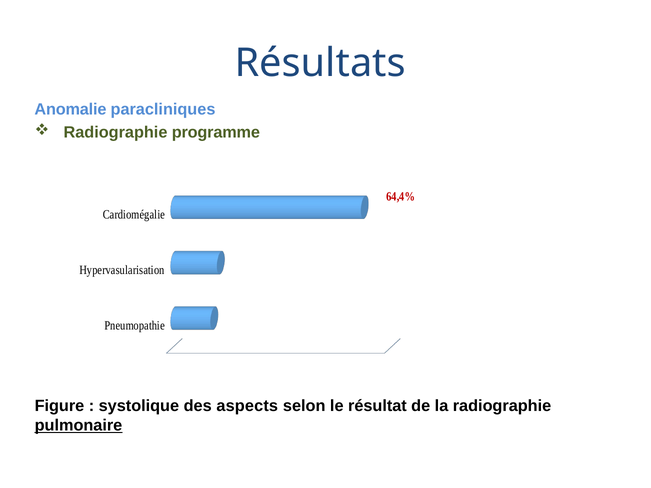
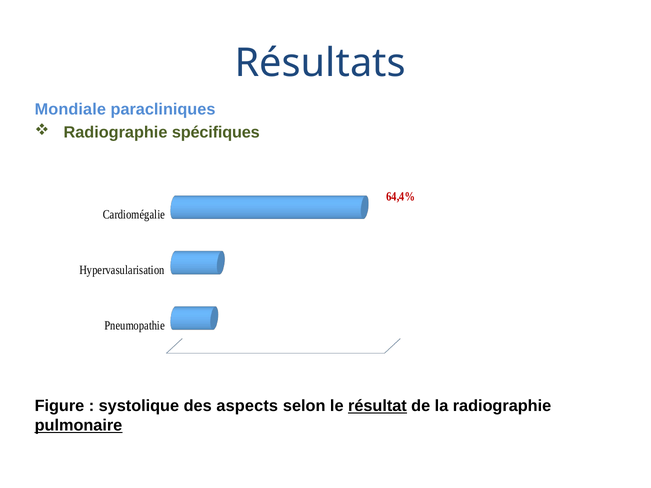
Anomalie: Anomalie -> Mondiale
programme: programme -> spécifiques
résultat underline: none -> present
